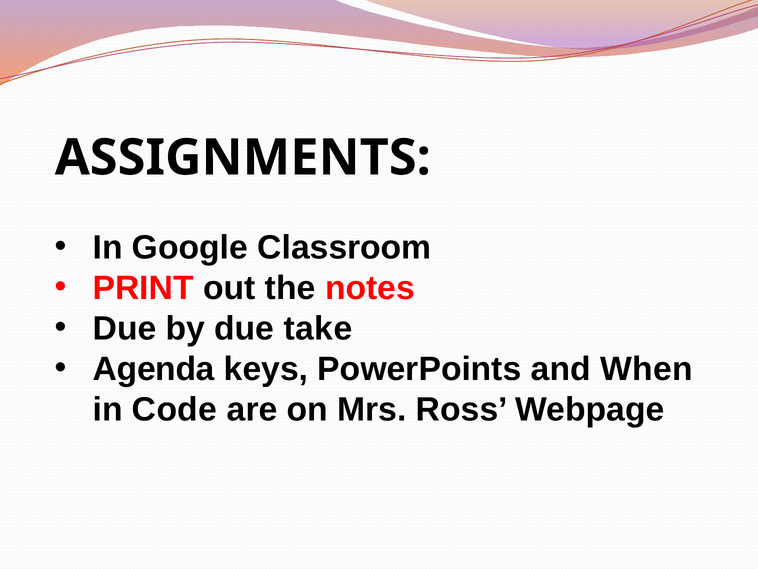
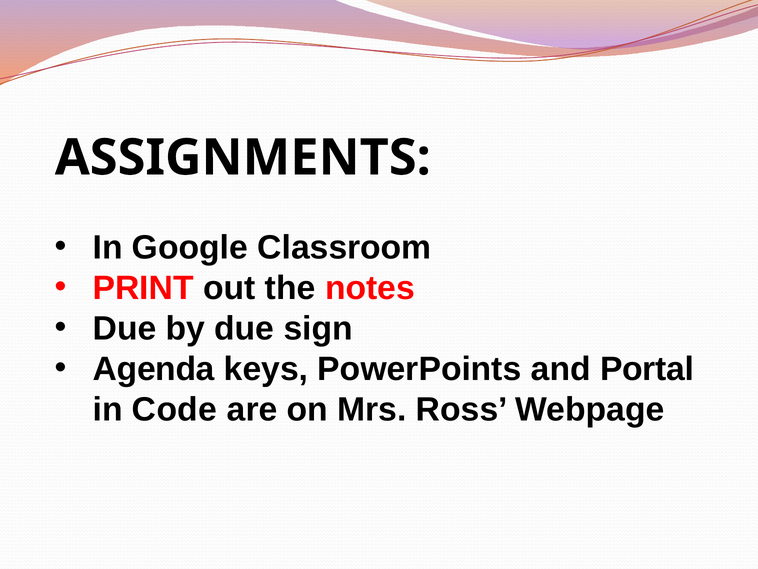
take: take -> sign
When: When -> Portal
